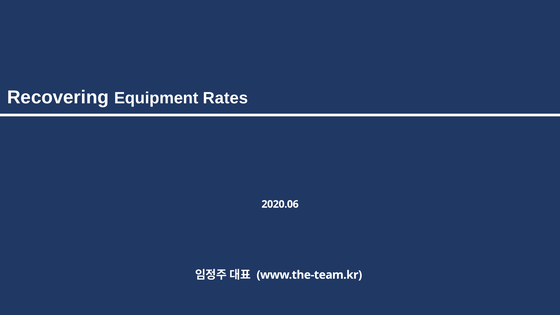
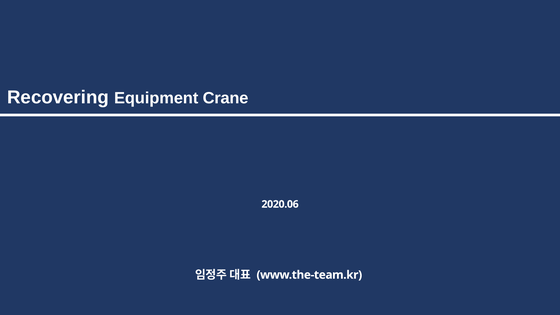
Rates: Rates -> Crane
